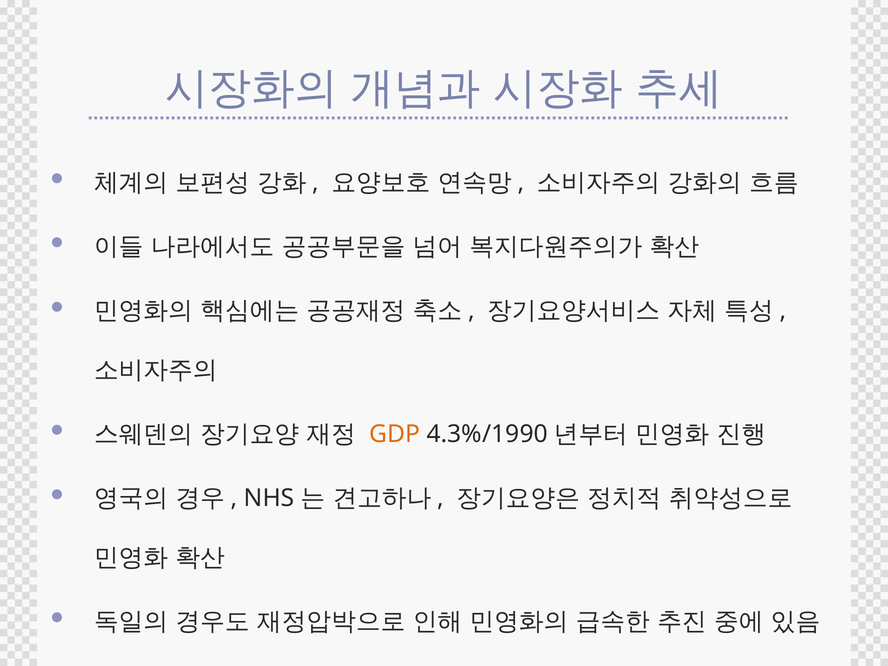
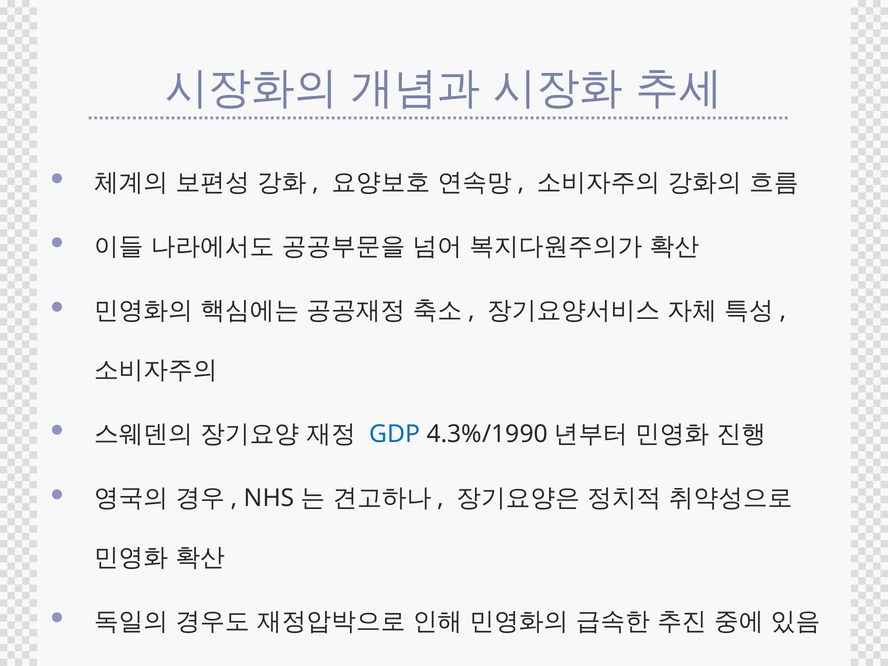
GDP colour: orange -> blue
